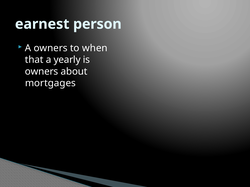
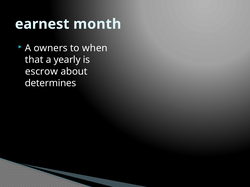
person: person -> month
owners at (42, 72): owners -> escrow
mortgages: mortgages -> determines
